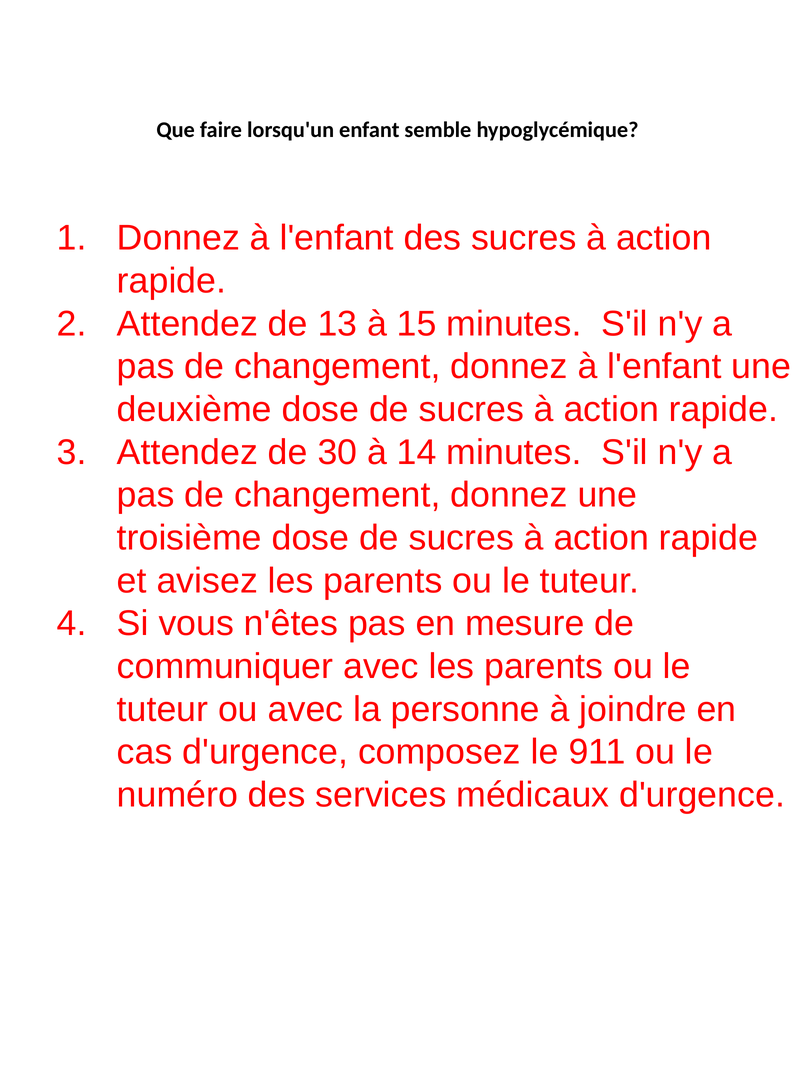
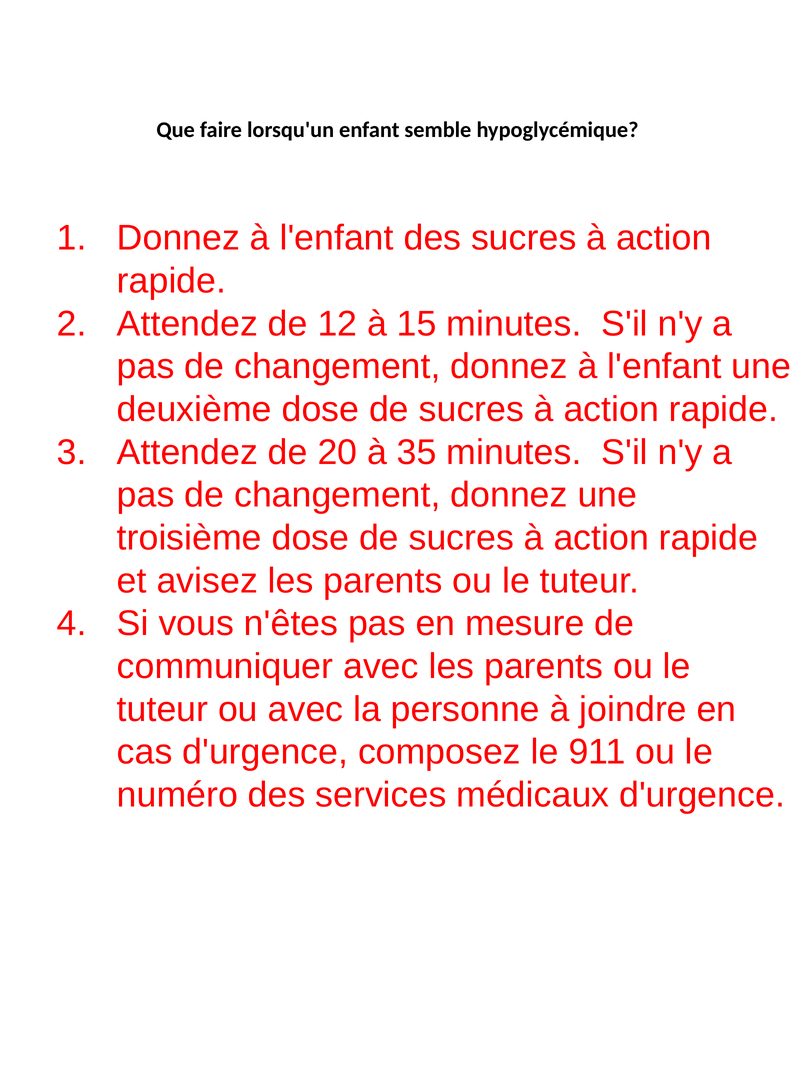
13: 13 -> 12
30: 30 -> 20
14: 14 -> 35
